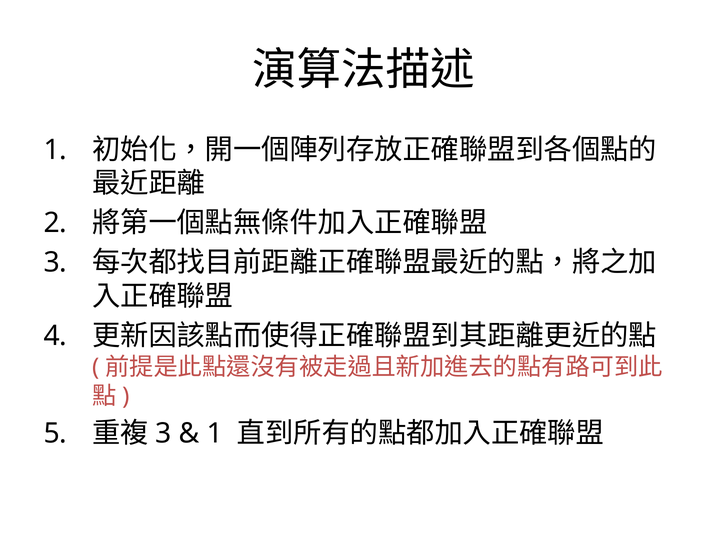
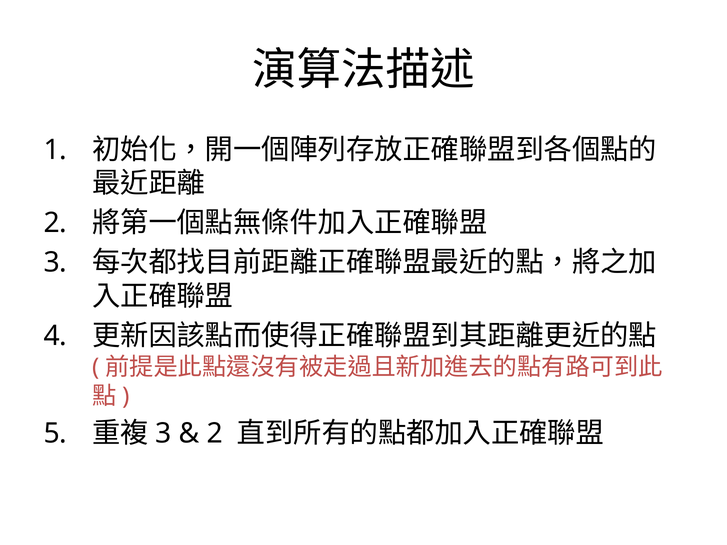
1 at (215, 434): 1 -> 2
